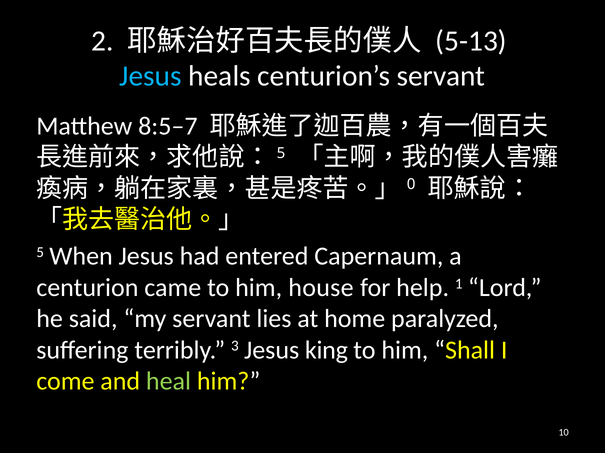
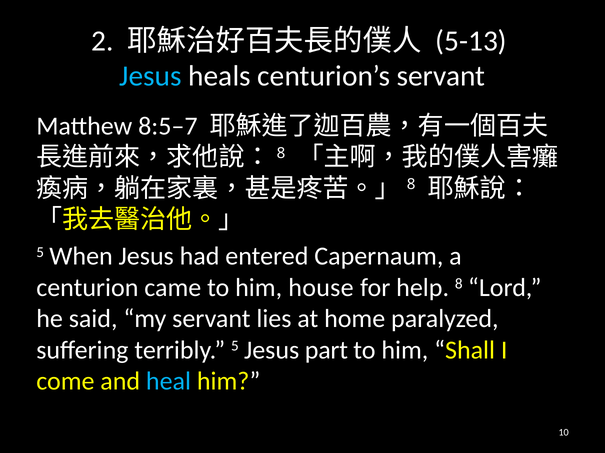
5 at (281, 154): 5 -> 8
0 at (411, 185): 0 -> 8
help 1: 1 -> 8
terribly 3: 3 -> 5
king: king -> part
heal colour: light green -> light blue
